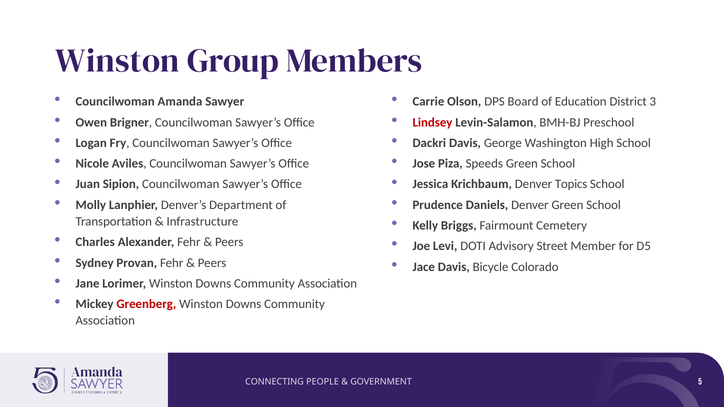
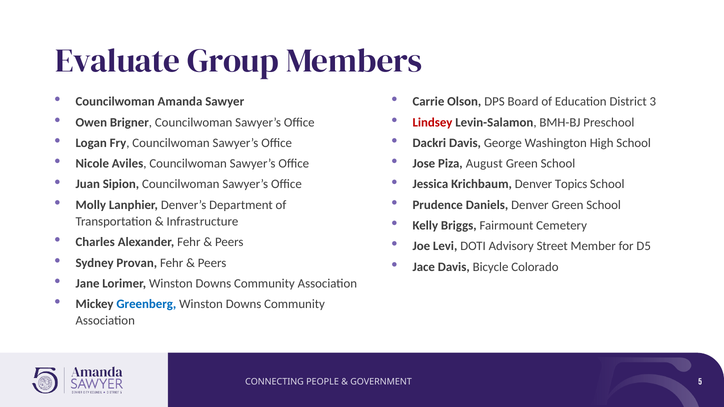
Winston at (117, 61): Winston -> Evaluate
Speeds: Speeds -> August
Greenberg colour: red -> blue
